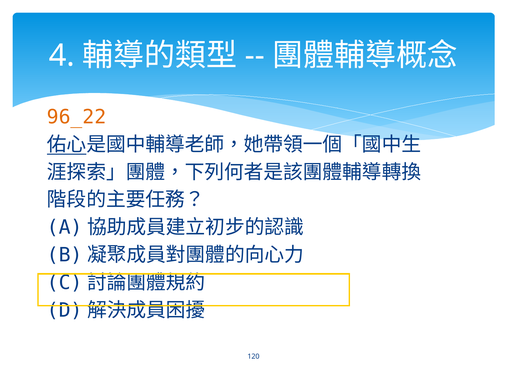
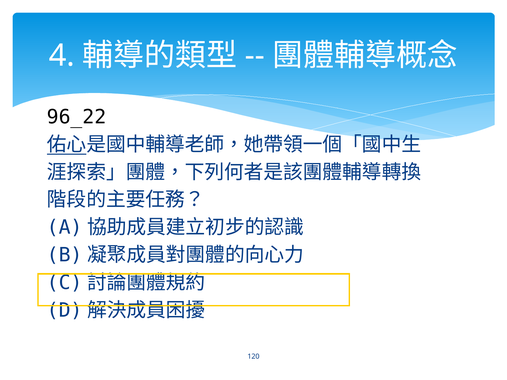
96_22 colour: orange -> black
